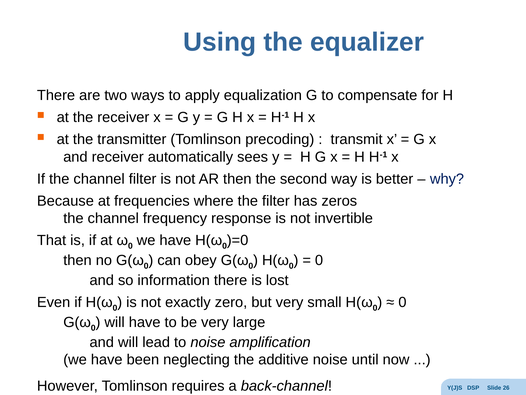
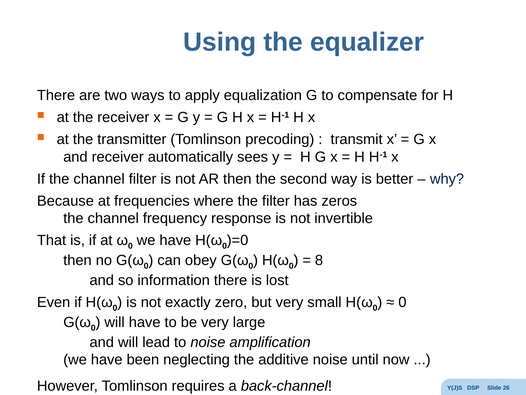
0 at (319, 260): 0 -> 8
